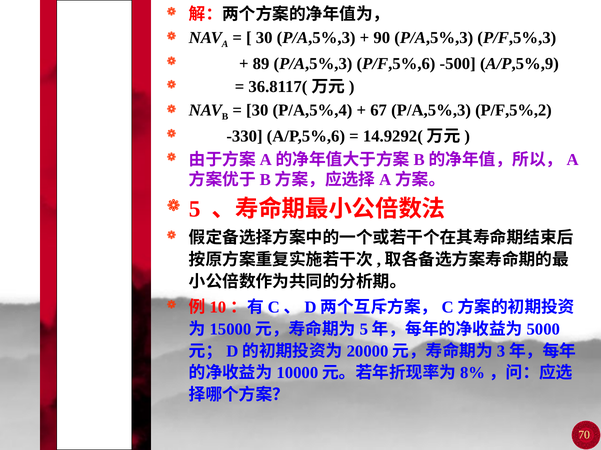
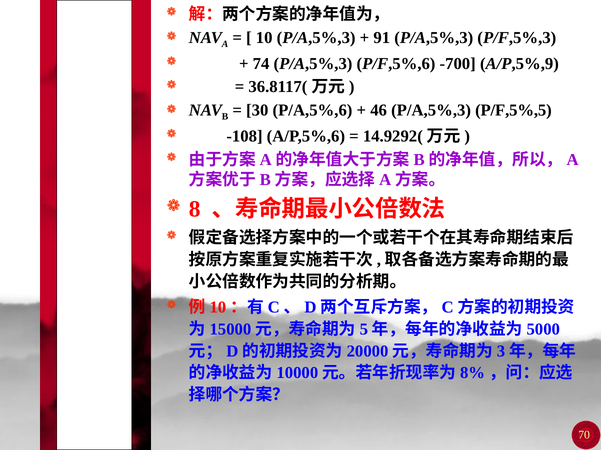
30 at (264, 38): 30 -> 10
90: 90 -> 91
89: 89 -> 74
-500: -500 -> -700
P/A,5%,4: P/A,5%,4 -> P/A,5%,6
67: 67 -> 46
P/F,5%,2: P/F,5%,2 -> P/F,5%,5
-330: -330 -> -108
5: 5 -> 8
